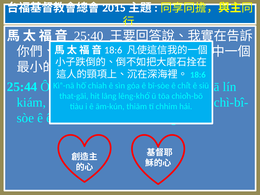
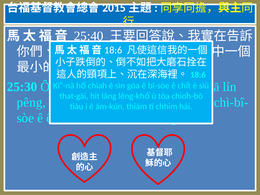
25:44: 25:44 -> 25:30
kiám: kiám -> pêng
